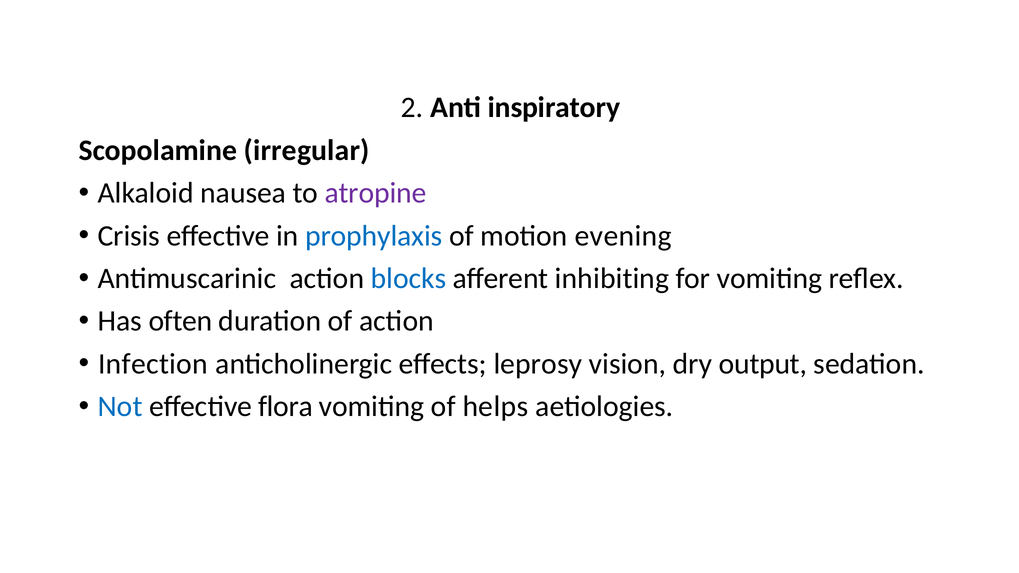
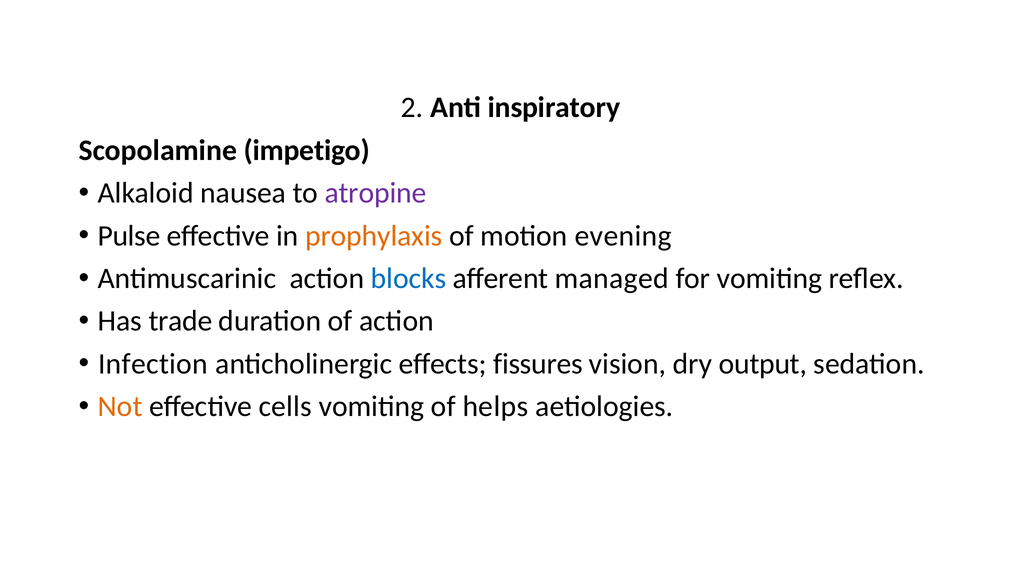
irregular: irregular -> impetigo
Crisis: Crisis -> Pulse
prophylaxis colour: blue -> orange
inhibiting: inhibiting -> managed
often: often -> trade
leprosy: leprosy -> fissures
Not colour: blue -> orange
flora: flora -> cells
